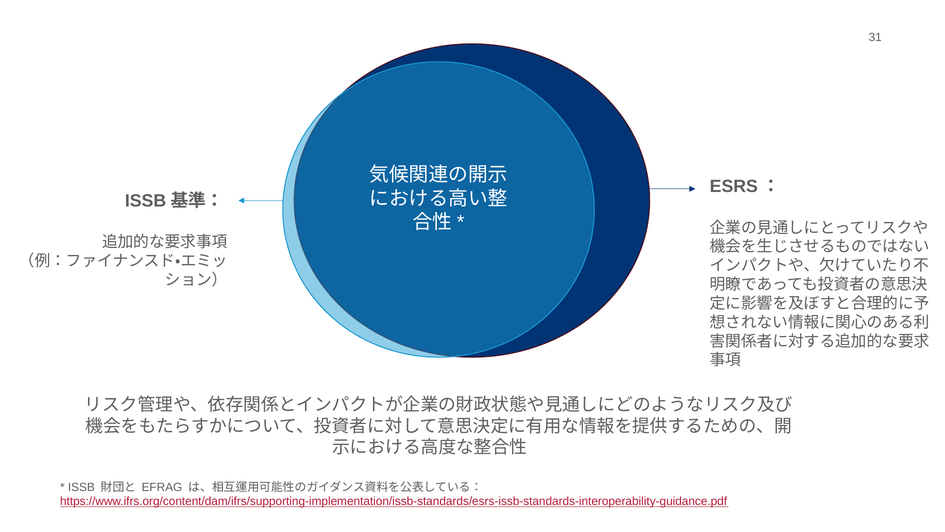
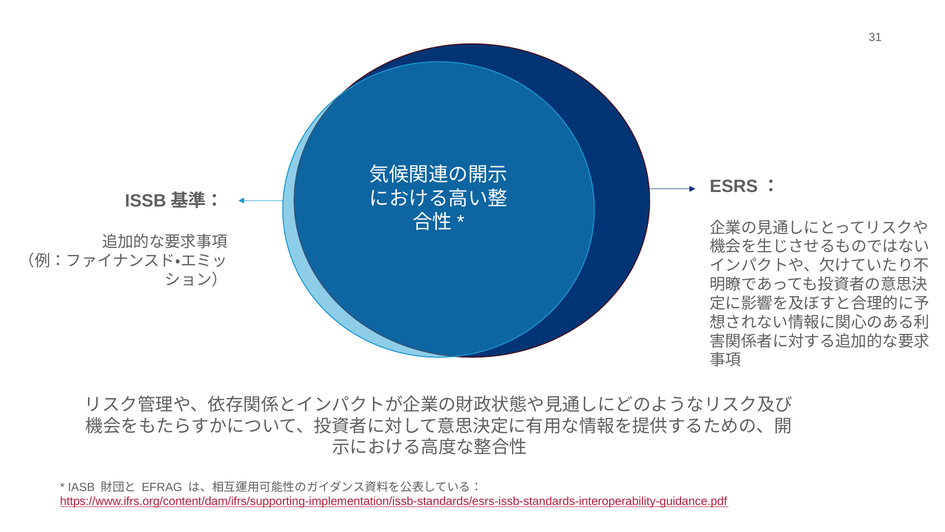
ISSB: ISSB -> IASB
